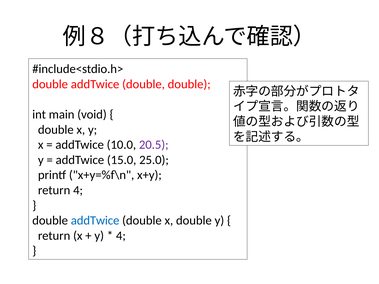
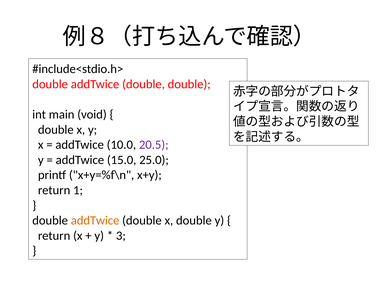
return 4: 4 -> 1
addTwice at (95, 221) colour: blue -> orange
4 at (121, 236): 4 -> 3
